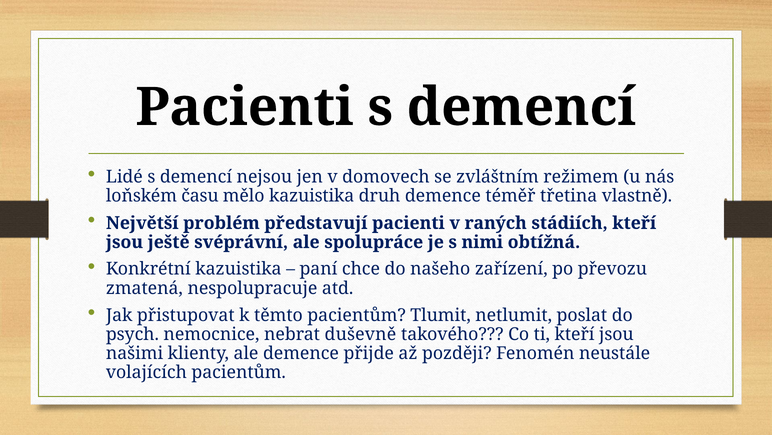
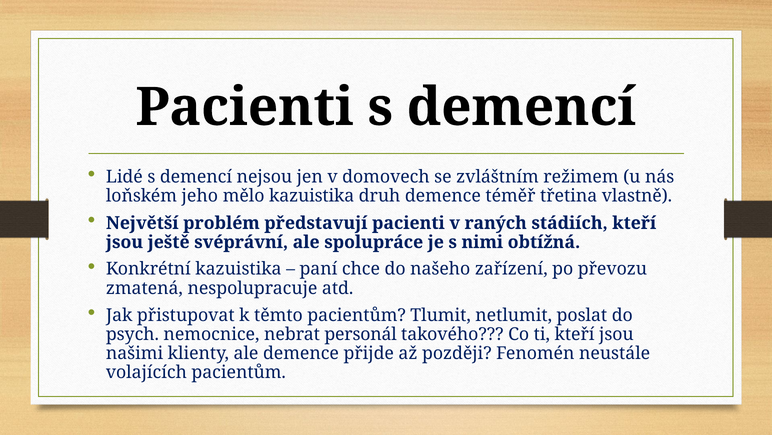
času: času -> jeho
duševně: duševně -> personál
